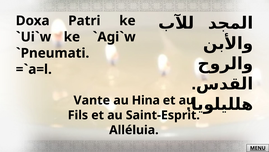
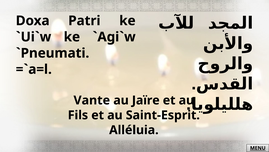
Hina: Hina -> Jaïre
